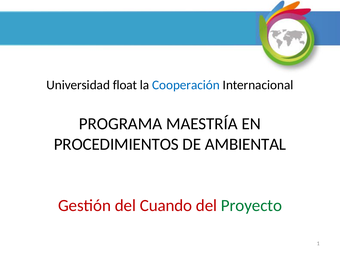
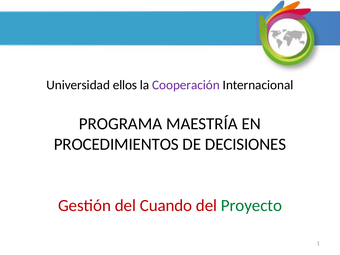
float: float -> ellos
Cooperación colour: blue -> purple
AMBIENTAL: AMBIENTAL -> DECISIONES
